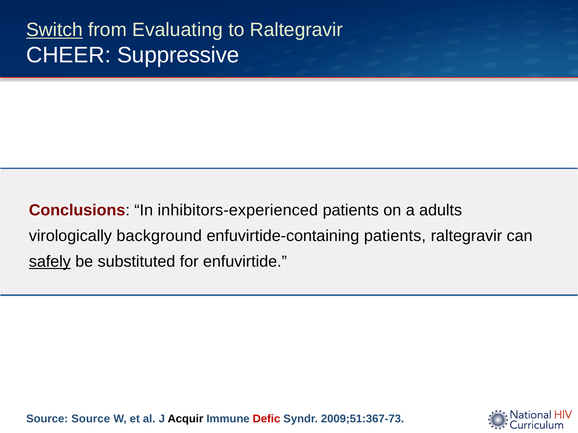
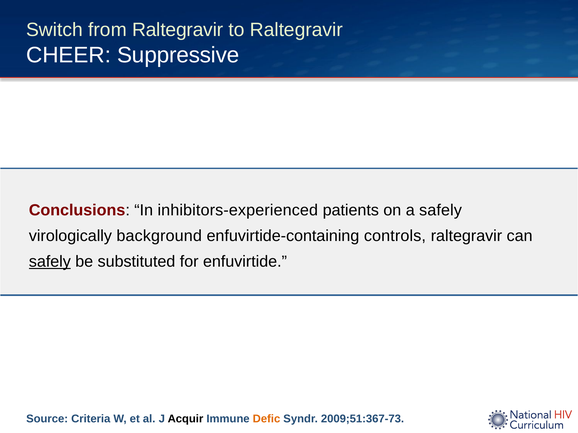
Switch underline: present -> none
from Evaluating: Evaluating -> Raltegravir
a adults: adults -> safely
enfuvirtide-containing patients: patients -> controls
Source Source: Source -> Criteria
Defic colour: red -> orange
